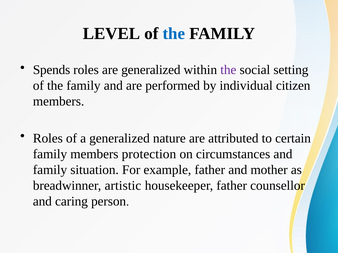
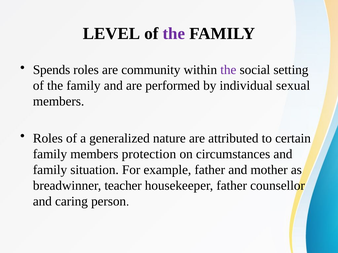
the at (174, 34) colour: blue -> purple
are generalized: generalized -> community
citizen: citizen -> sexual
artistic: artistic -> teacher
